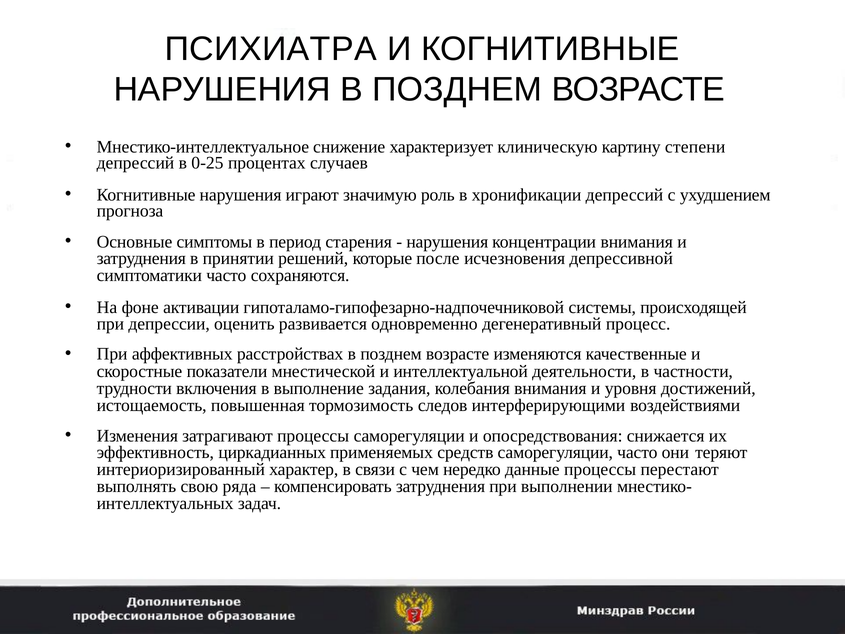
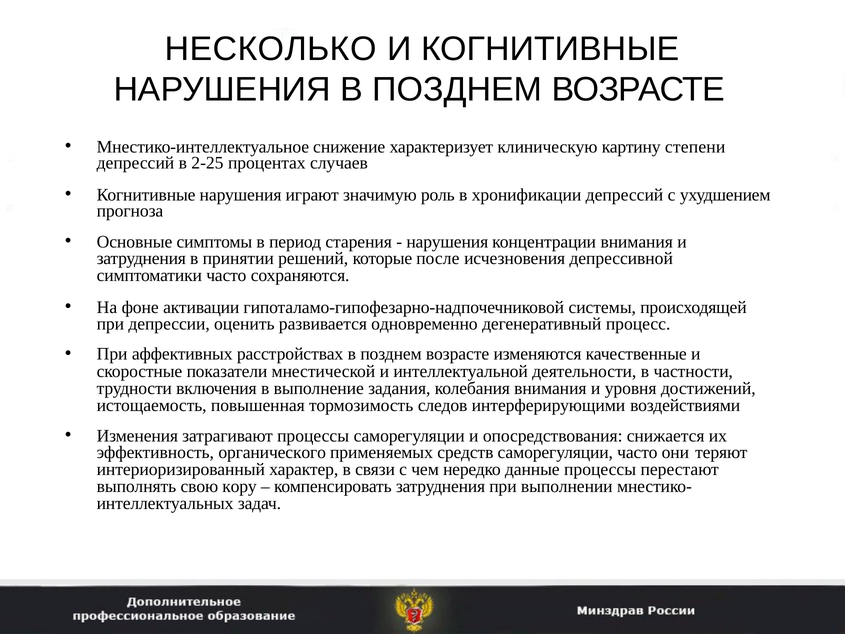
ПСИХИАТРА: ПСИХИАТРА -> НЕСКОЛЬКО
0-25: 0-25 -> 2-25
циркадианных: циркадианных -> органического
ряда: ряда -> кору
